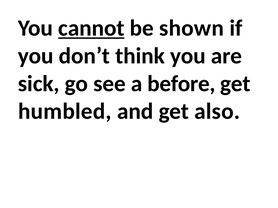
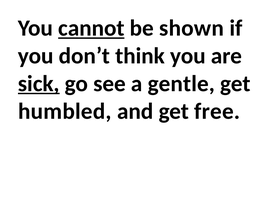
sick underline: none -> present
before: before -> gentle
also: also -> free
